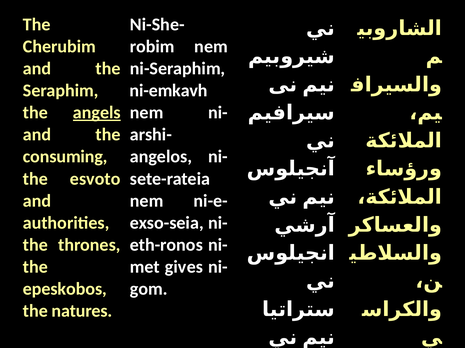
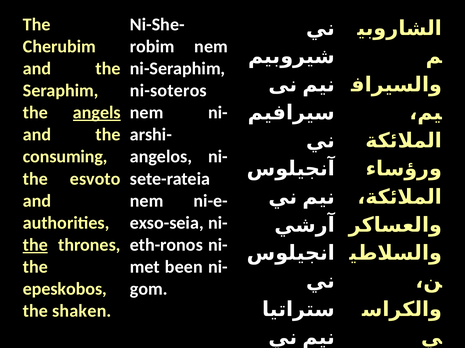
ni-emkavh: ni-emkavh -> ni-soteros
the at (35, 245) underline: none -> present
gives: gives -> been
natures: natures -> shaken
